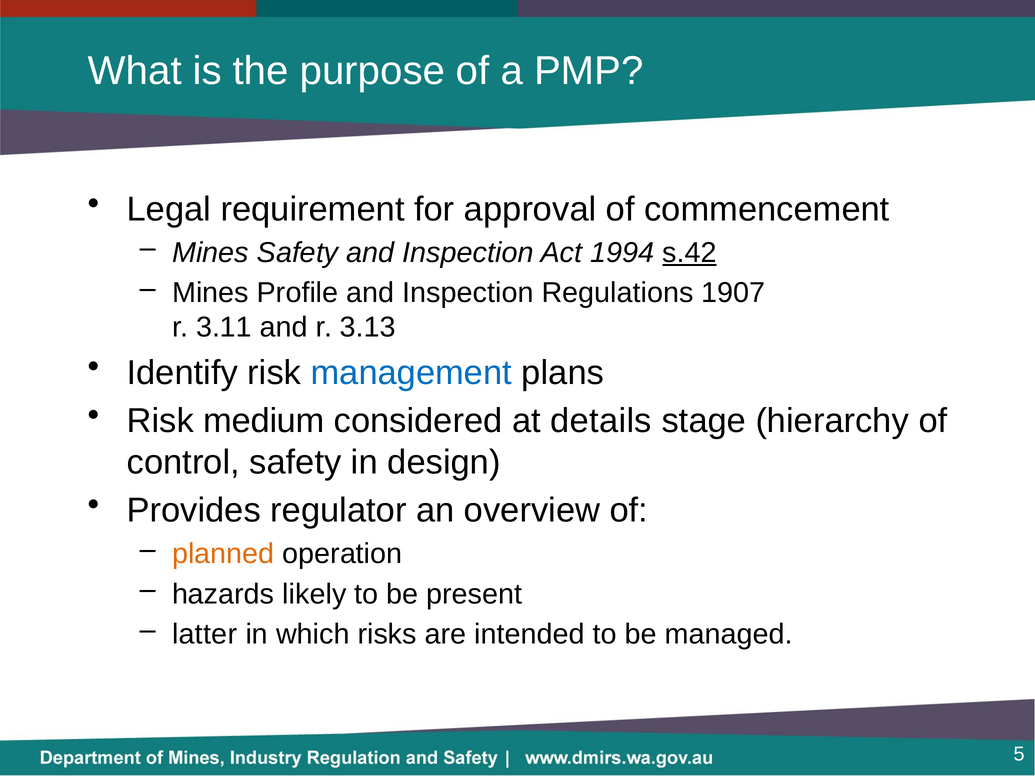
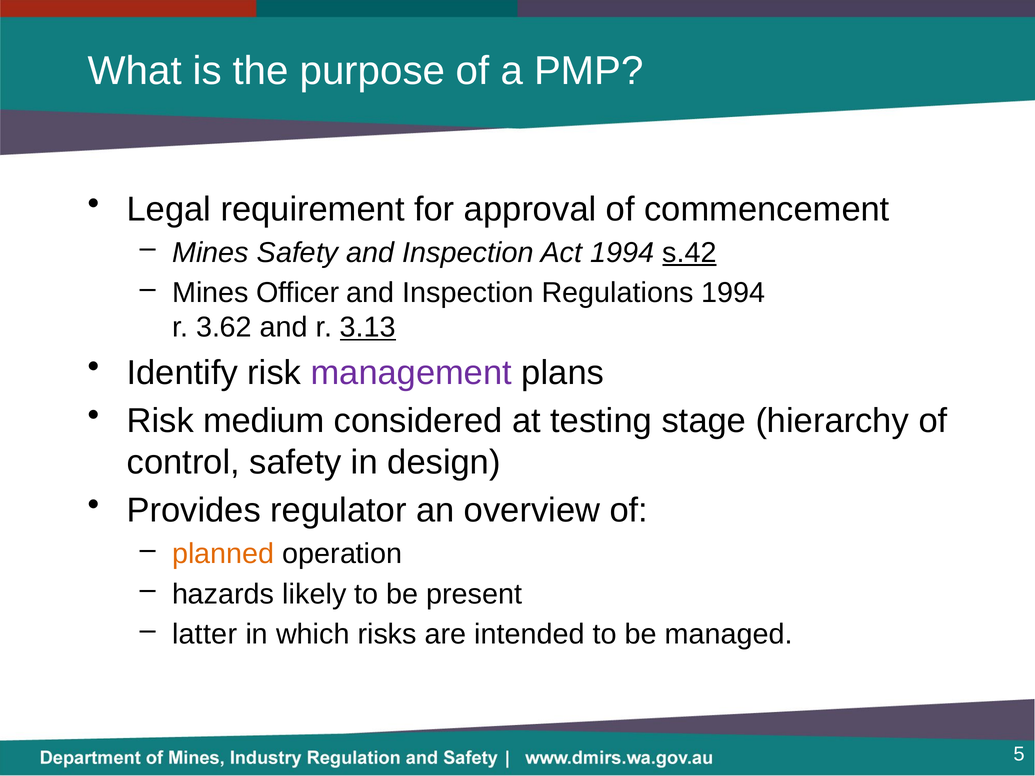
Profile: Profile -> Officer
Regulations 1907: 1907 -> 1994
3.11: 3.11 -> 3.62
3.13 underline: none -> present
management colour: blue -> purple
details: details -> testing
